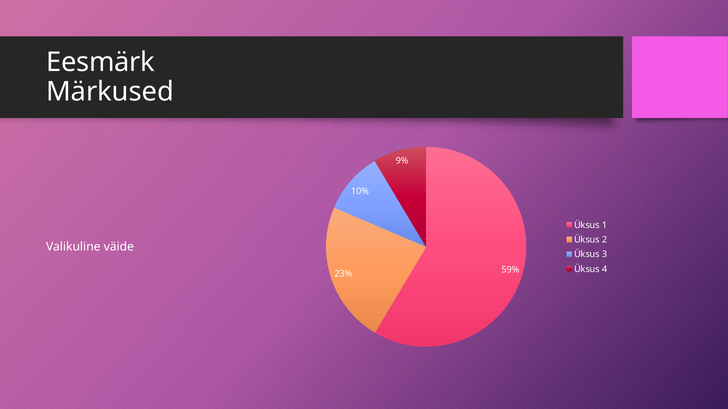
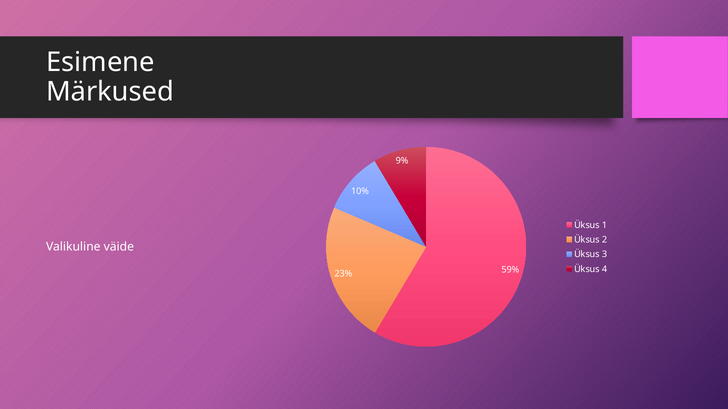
Eesmärk: Eesmärk -> Esimene
